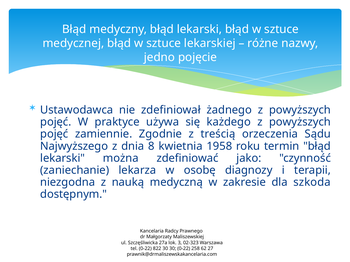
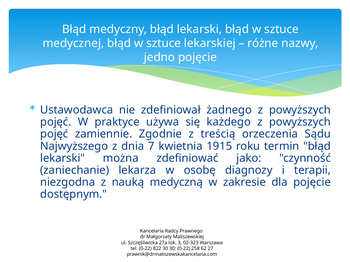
8: 8 -> 7
1958: 1958 -> 1915
dla szkoda: szkoda -> pojęcie
